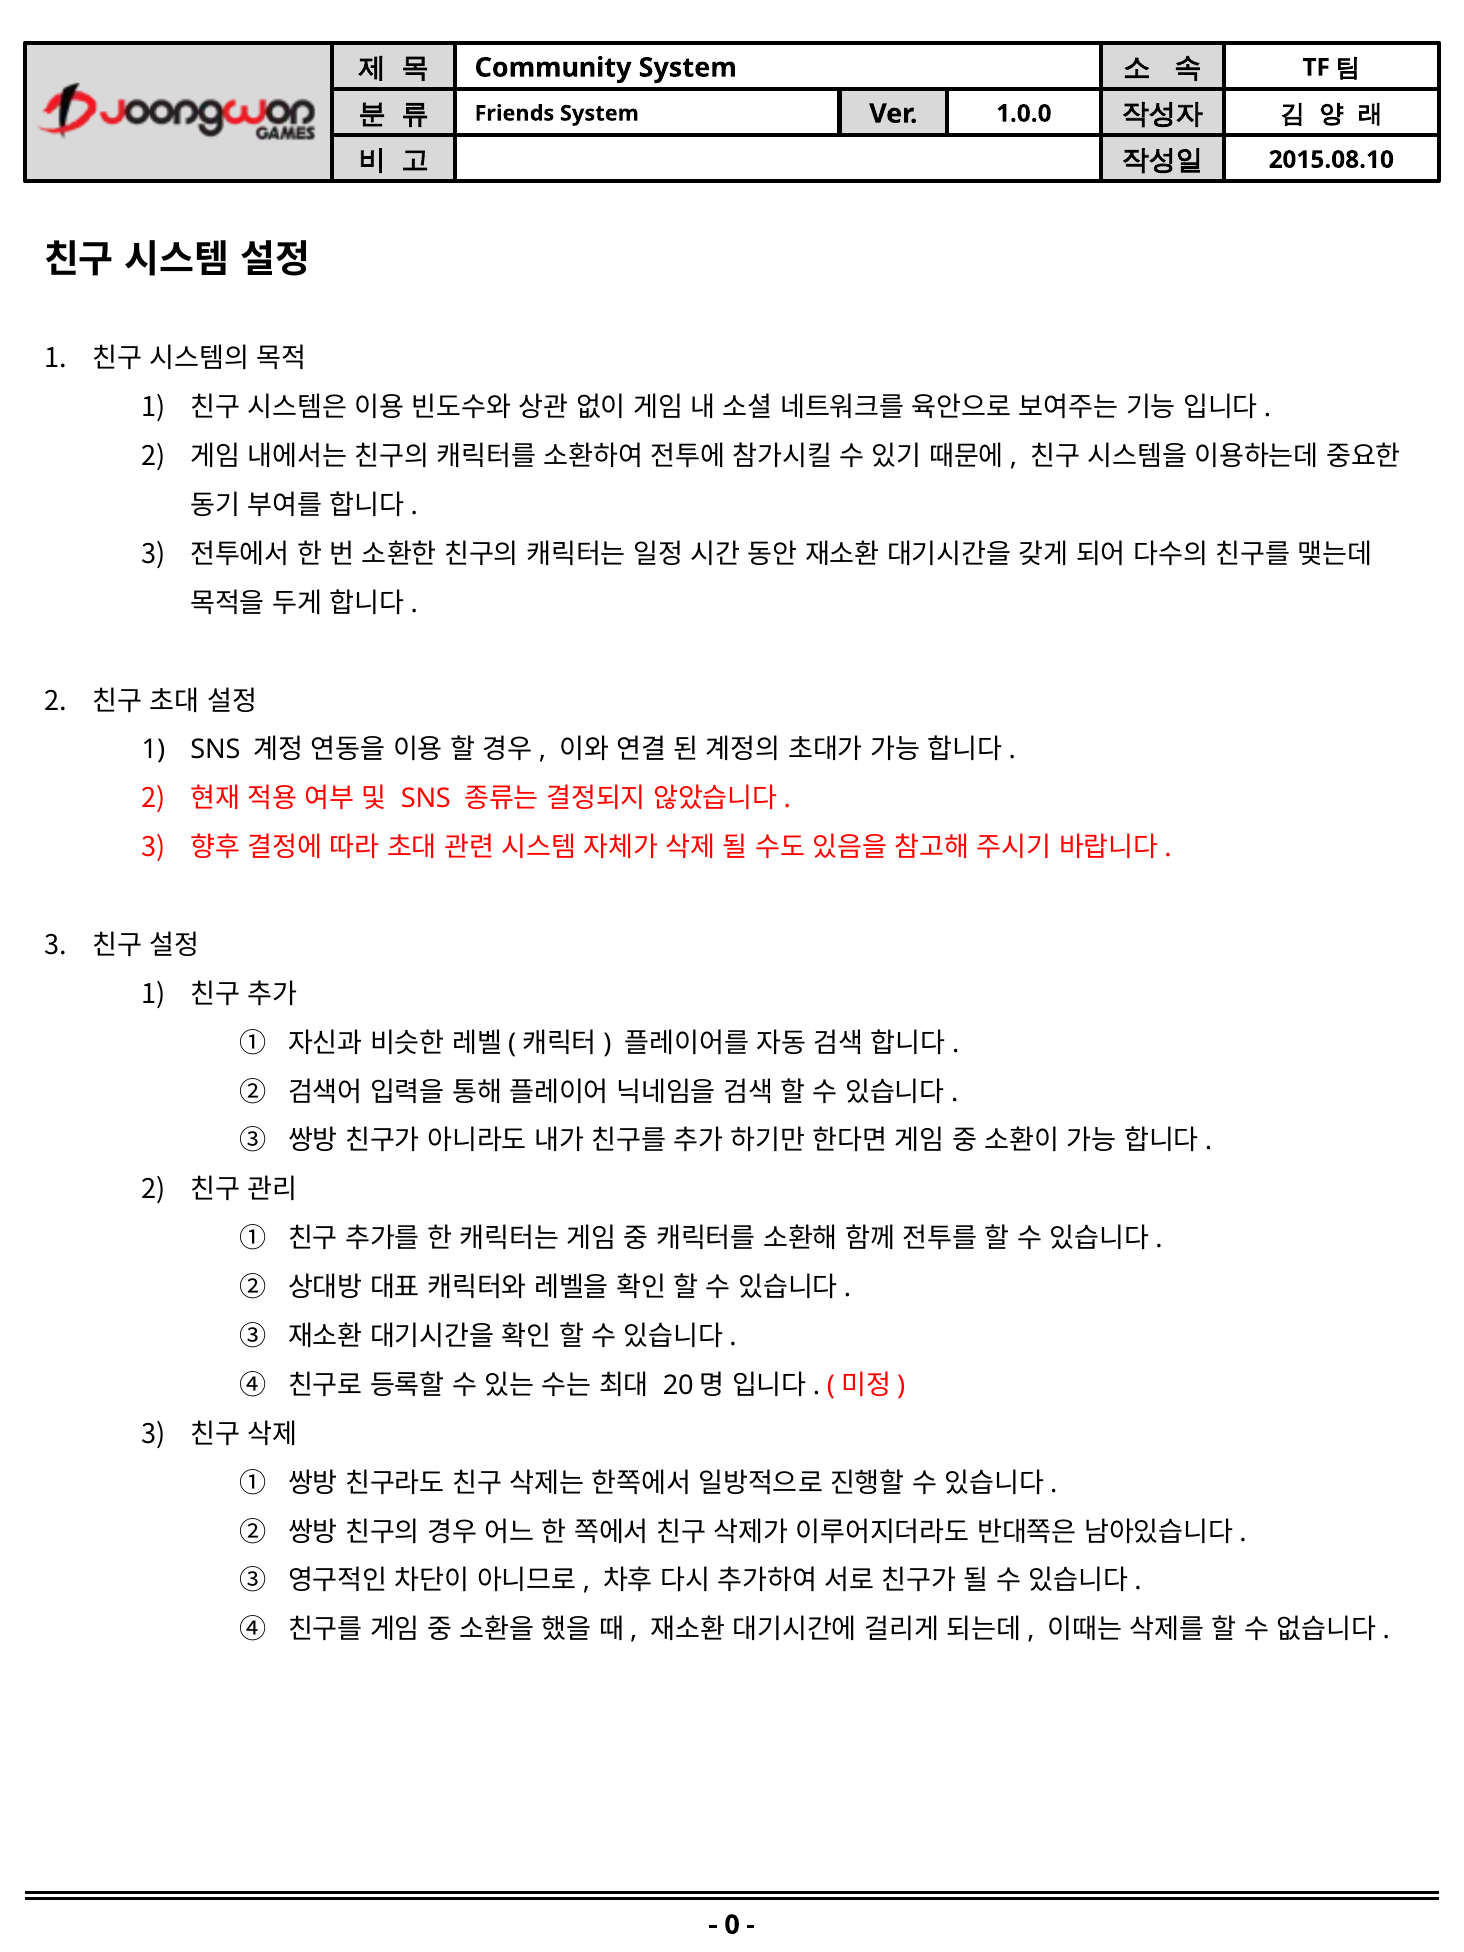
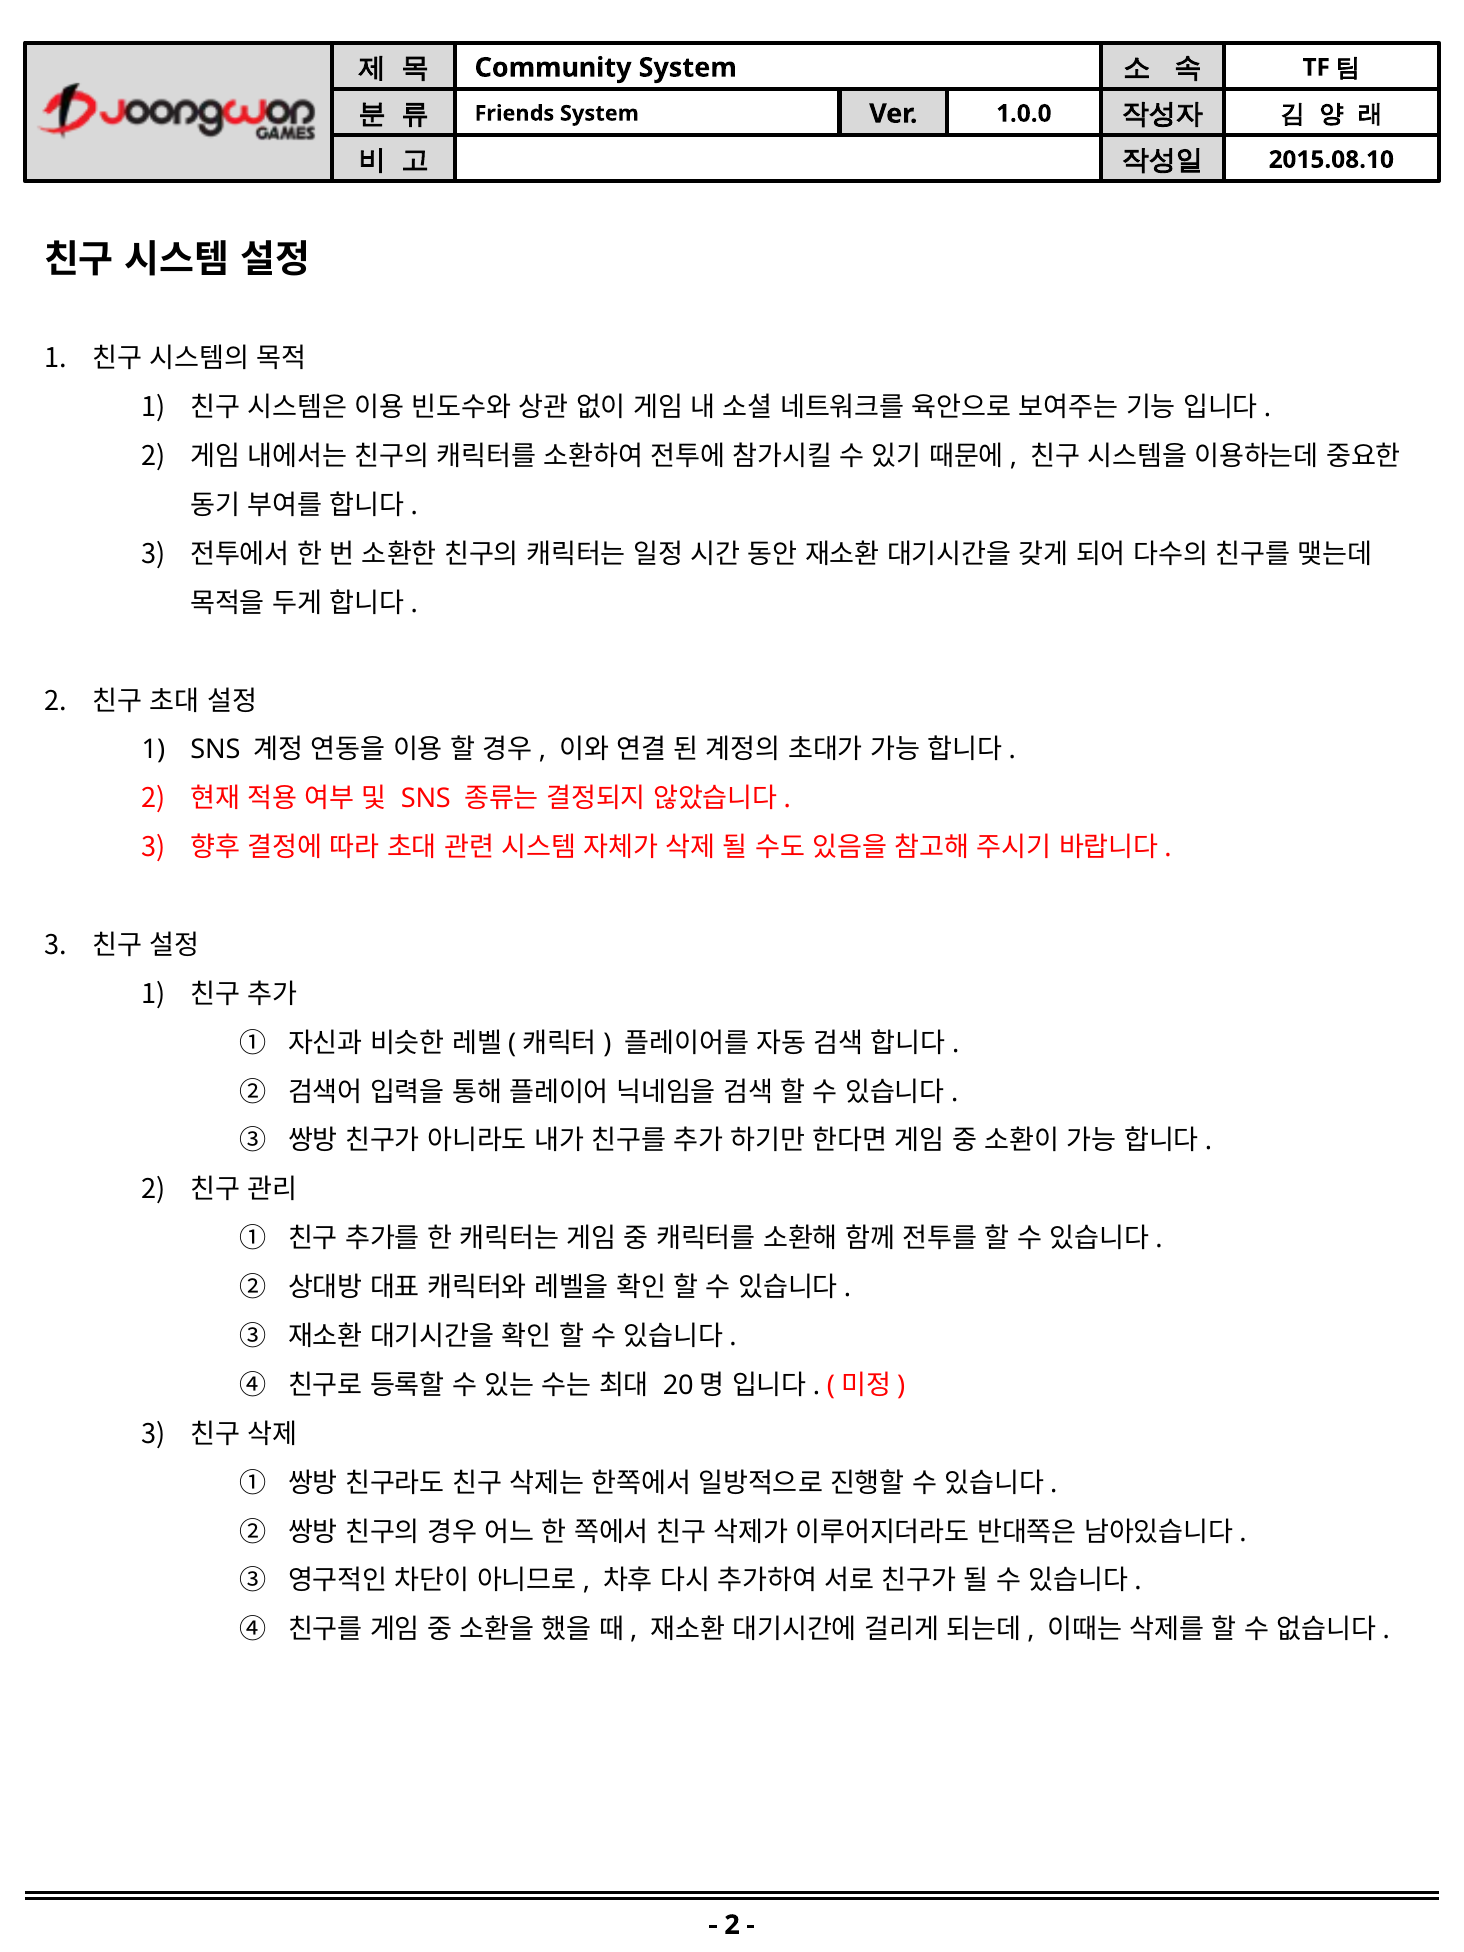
0 at (732, 1925): 0 -> 2
